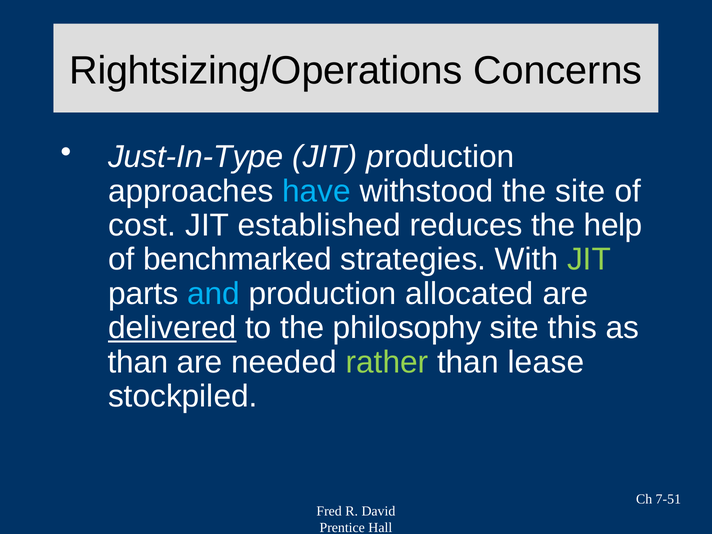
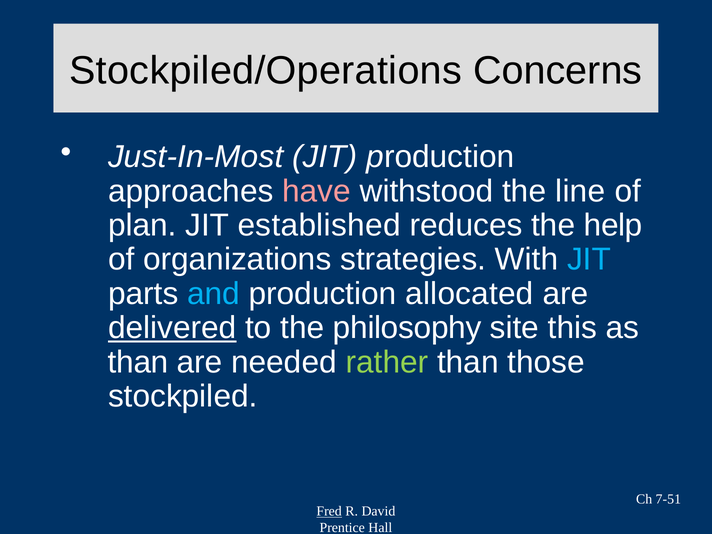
Rightsizing/Operations: Rightsizing/Operations -> Stockpiled/Operations
Just-In-Type: Just-In-Type -> Just-In-Most
have colour: light blue -> pink
the site: site -> line
cost: cost -> plan
benchmarked: benchmarked -> organizations
JIT at (589, 260) colour: light green -> light blue
lease: lease -> those
Fred underline: none -> present
